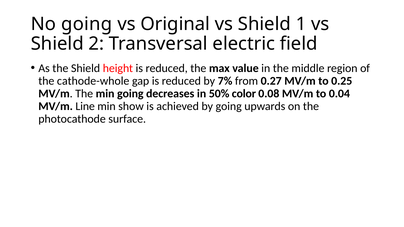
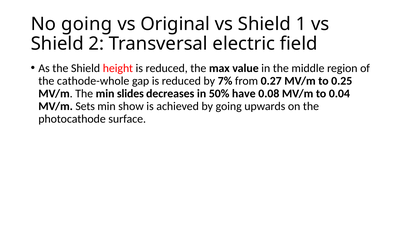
min going: going -> slides
color: color -> have
Line: Line -> Sets
